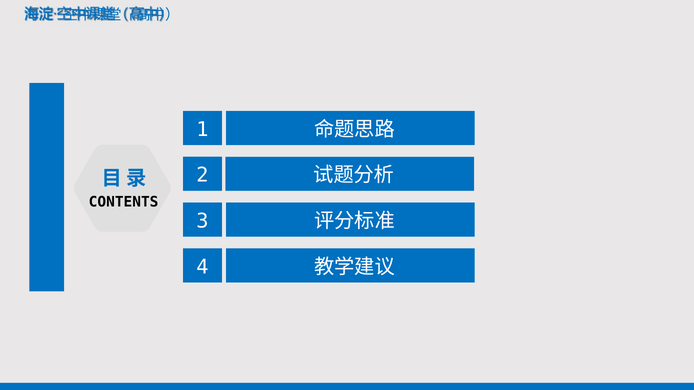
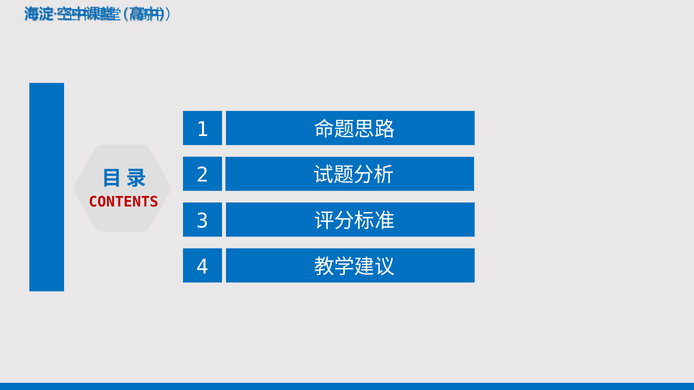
CONTENTS colour: black -> red
